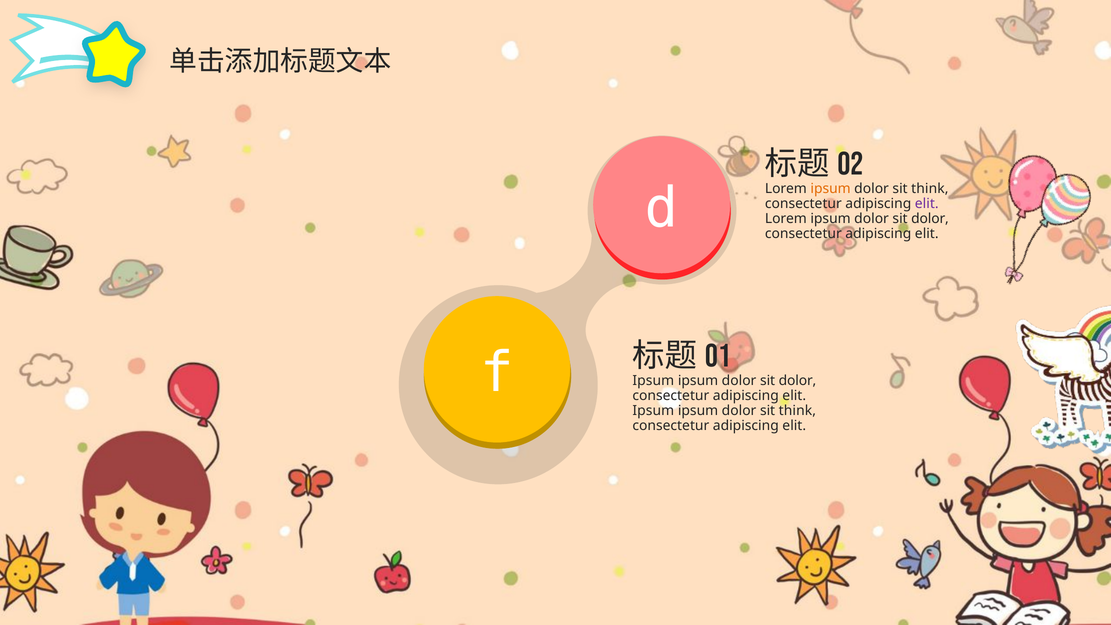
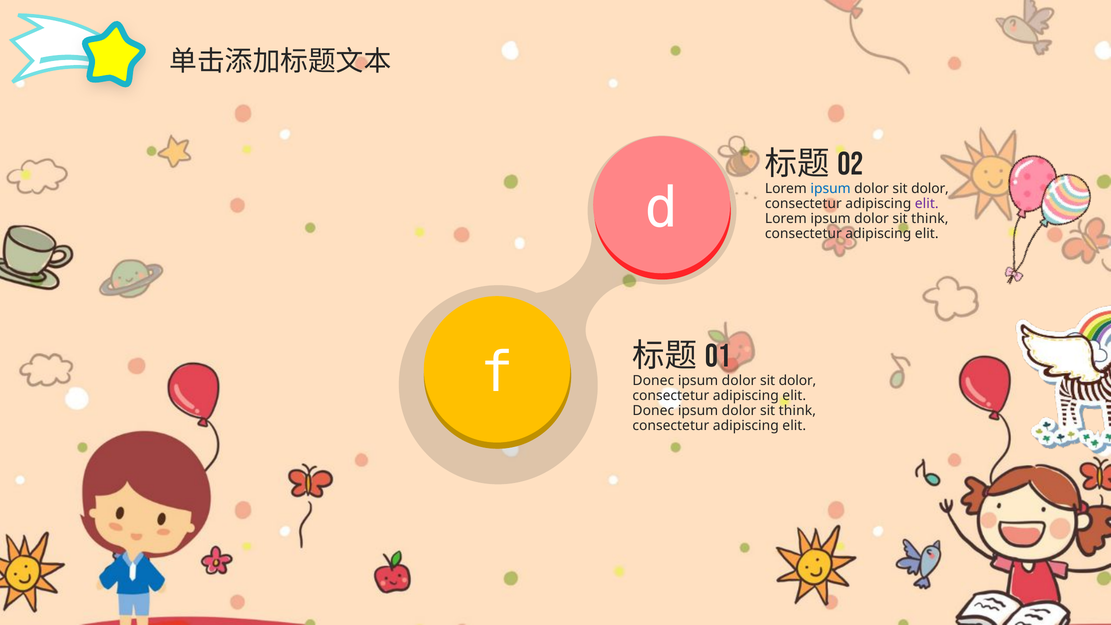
ipsum at (831, 189) colour: orange -> blue
think at (930, 189): think -> dolor
dolor at (930, 219): dolor -> think
Ipsum at (653, 381): Ipsum -> Donec
Ipsum at (653, 411): Ipsum -> Donec
